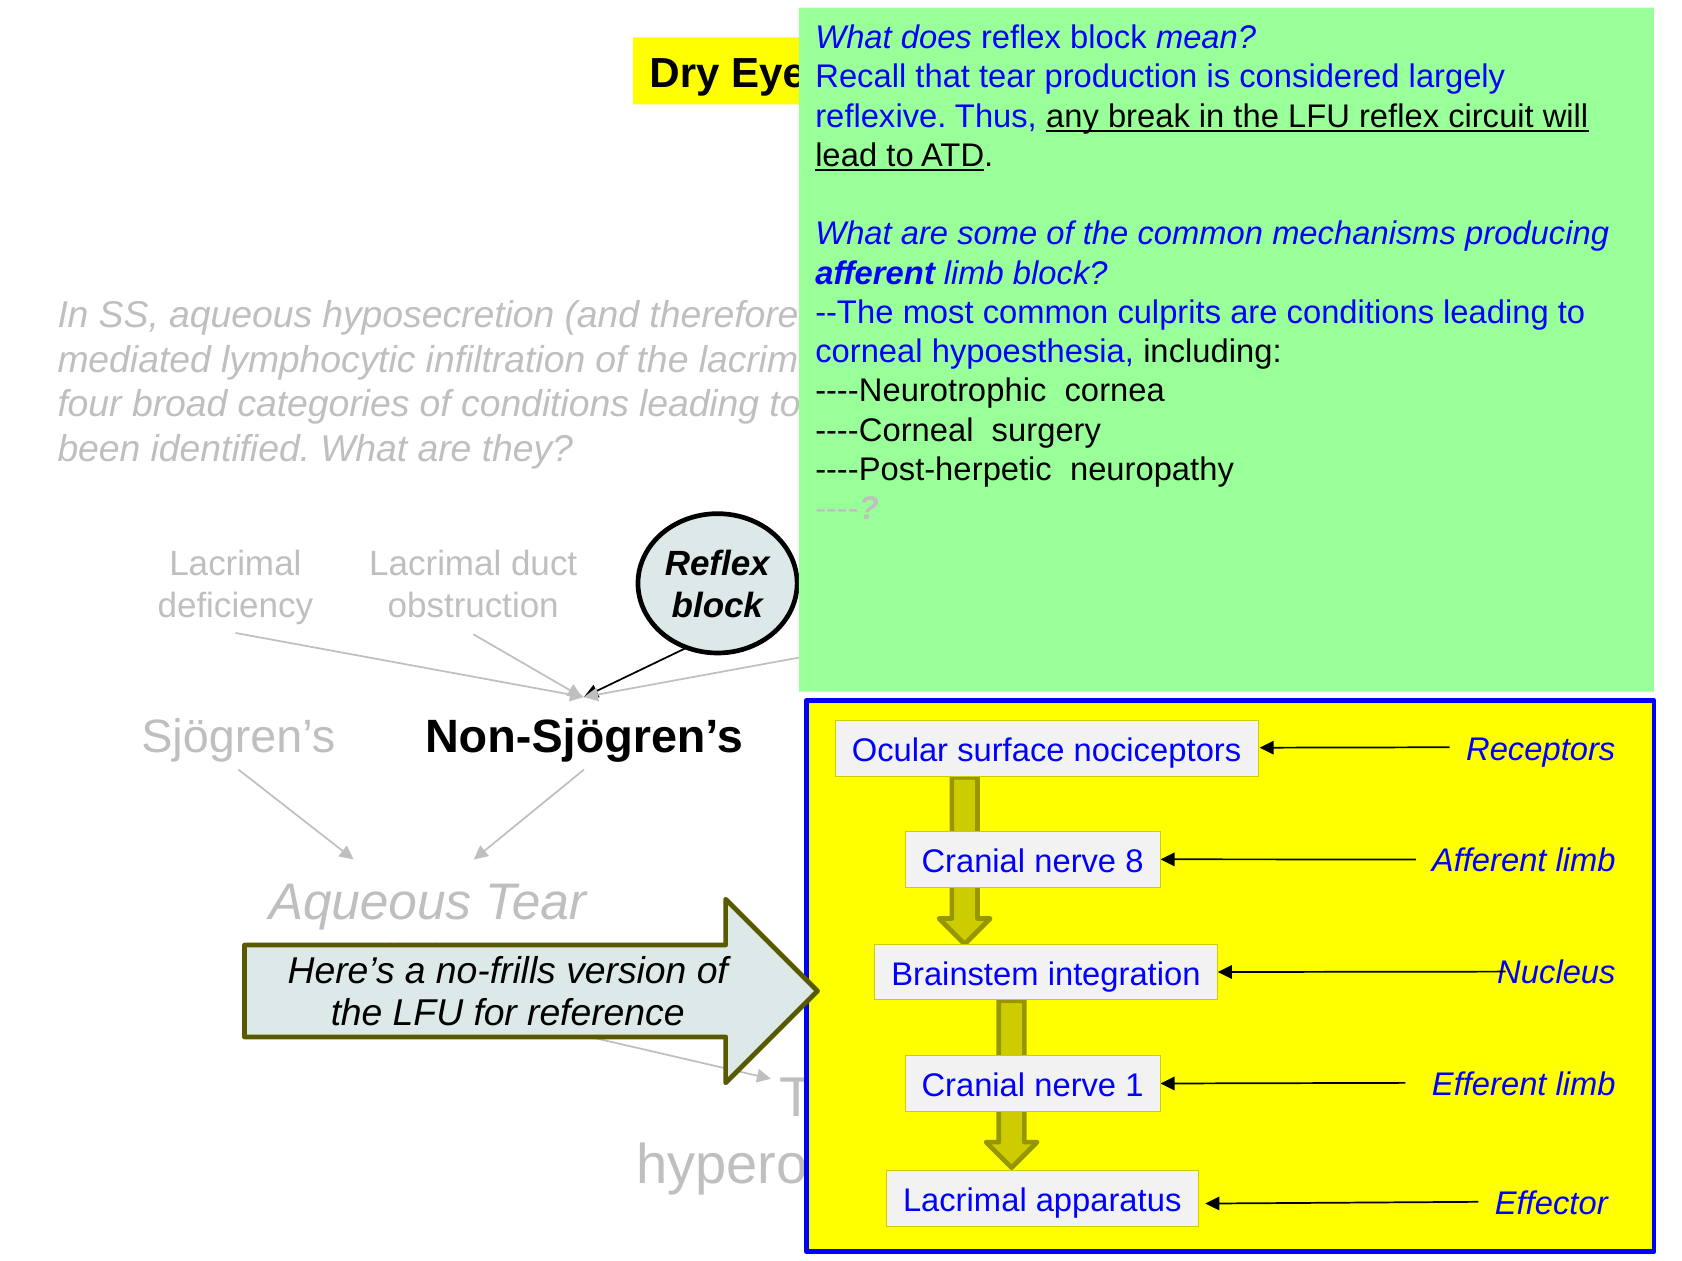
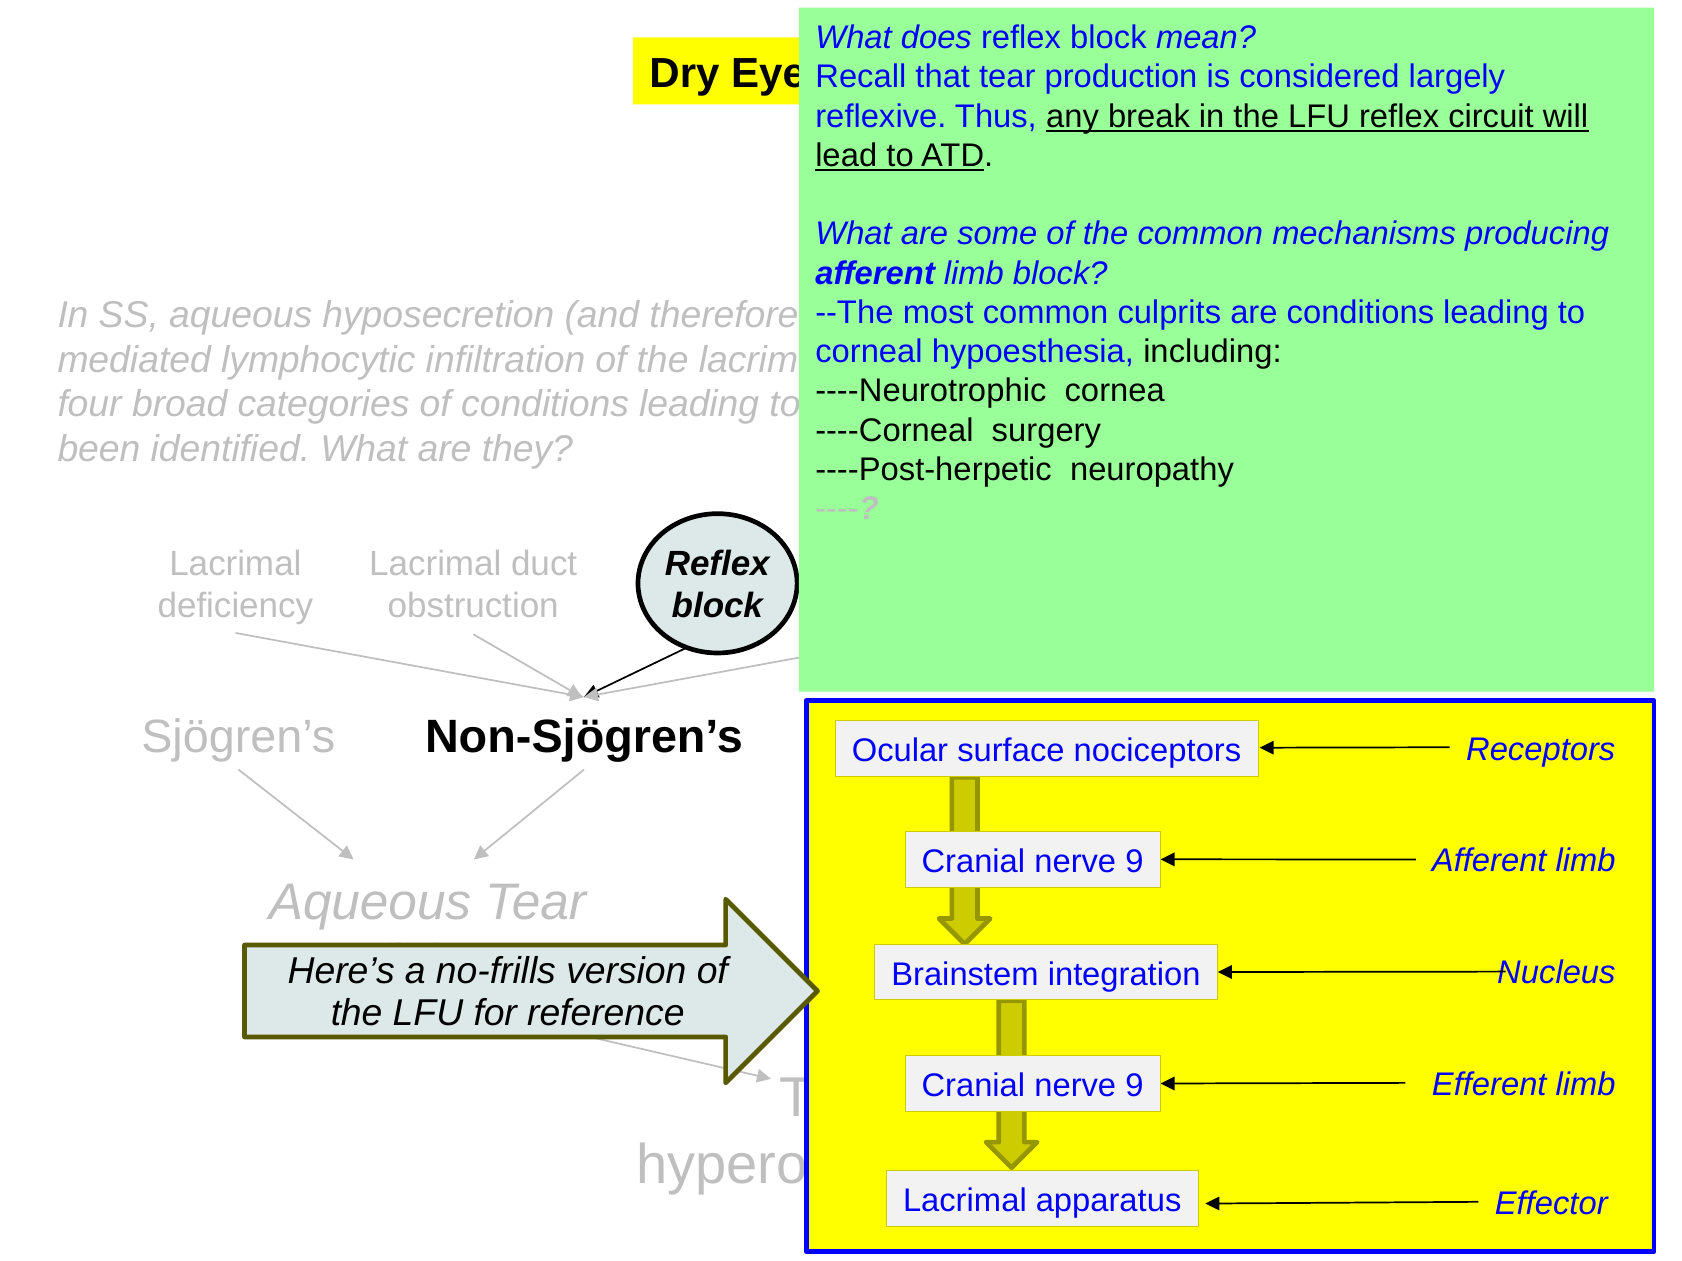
8 at (1134, 862): 8 -> 9
1 at (1134, 1086): 1 -> 9
